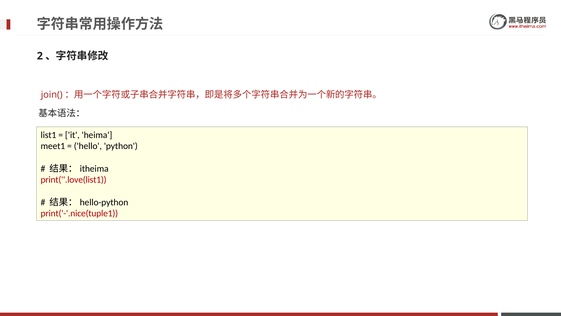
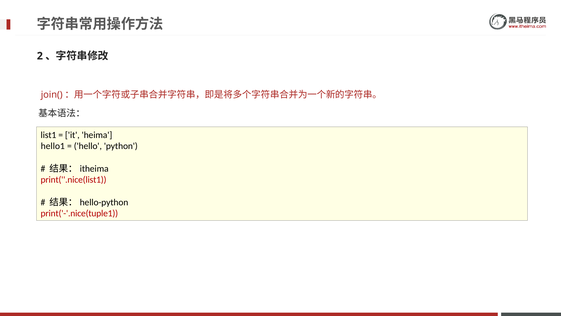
meet1: meet1 -> hello1
print(''.love(list1: print(''.love(list1 -> print(''.nice(list1
